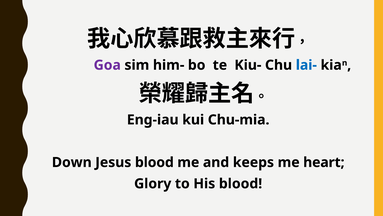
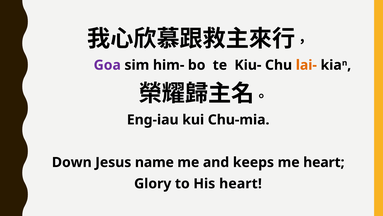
lai- colour: blue -> orange
Jesus blood: blood -> name
His blood: blood -> heart
